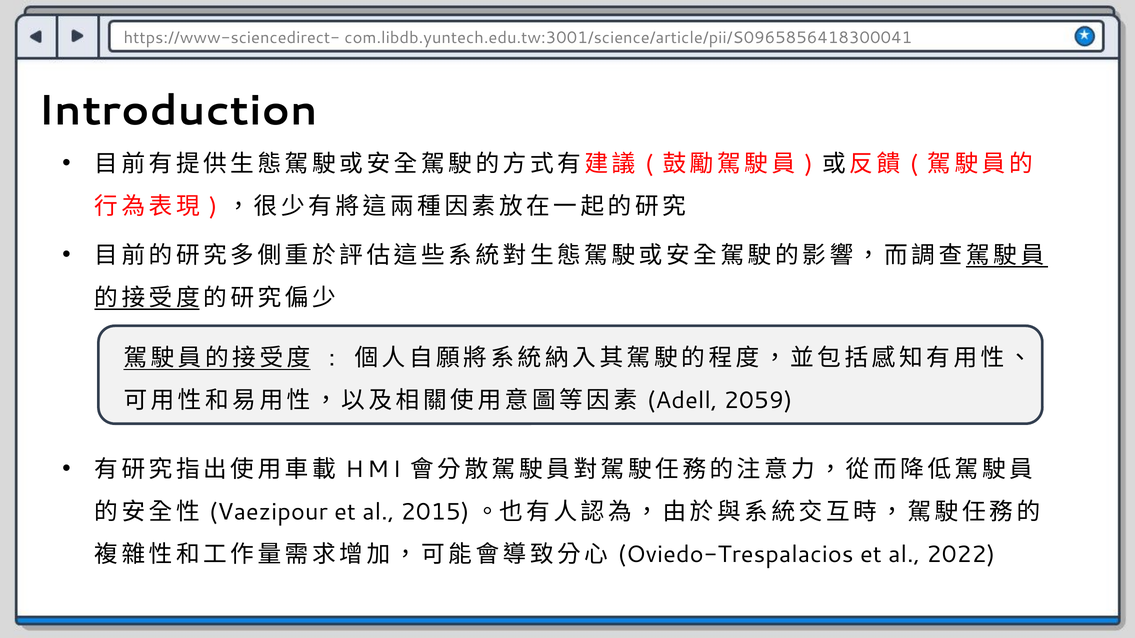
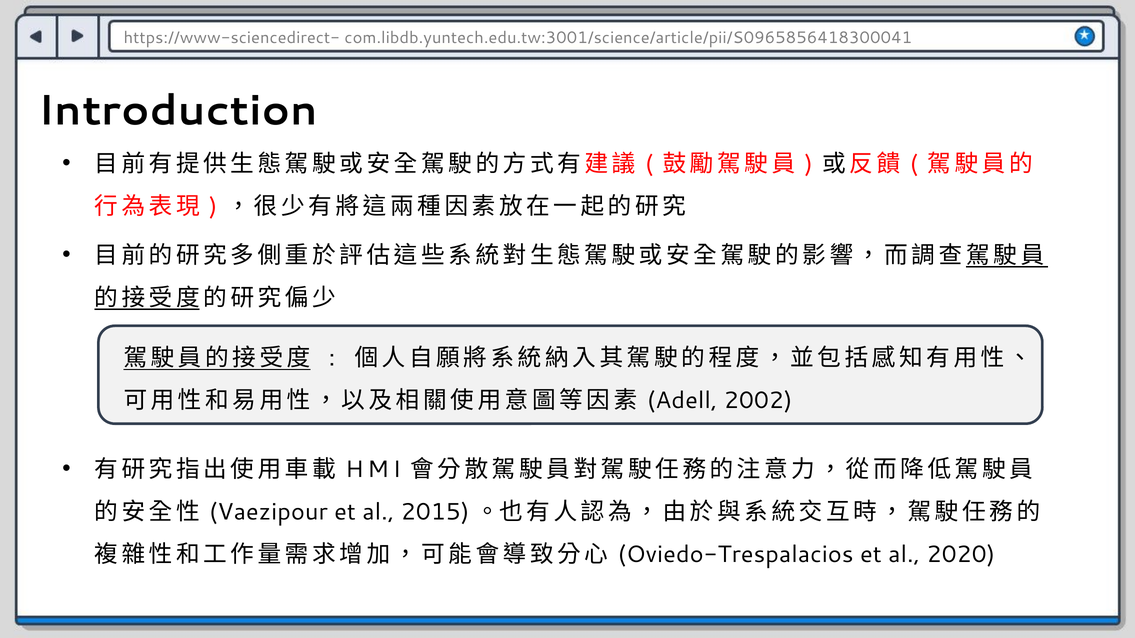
2059: 2059 -> 2002
2022: 2022 -> 2020
